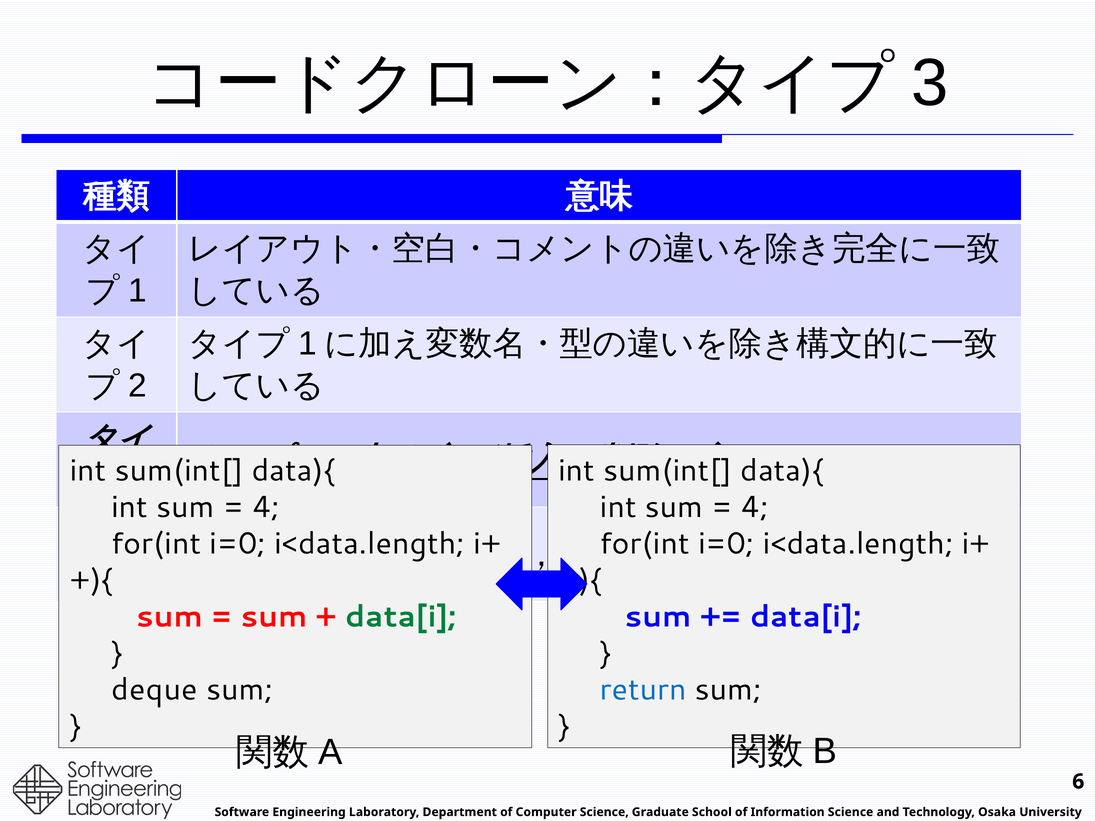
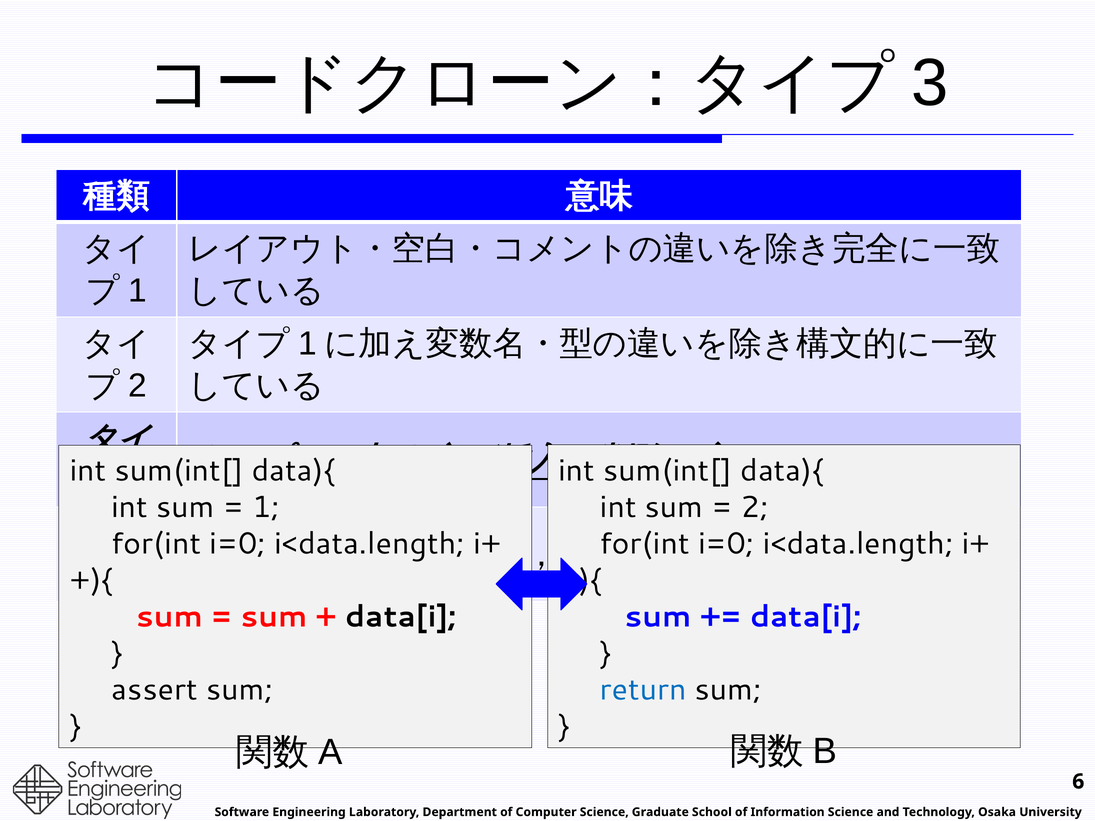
4 at (755, 507): 4 -> 2
4 at (266, 507): 4 -> 1
data[i at (401, 617) colour: green -> black
deque: deque -> assert
